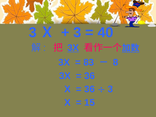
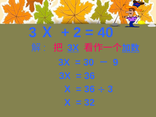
3 at (77, 33): 3 -> 2
83: 83 -> 30
8: 8 -> 9
15: 15 -> 32
